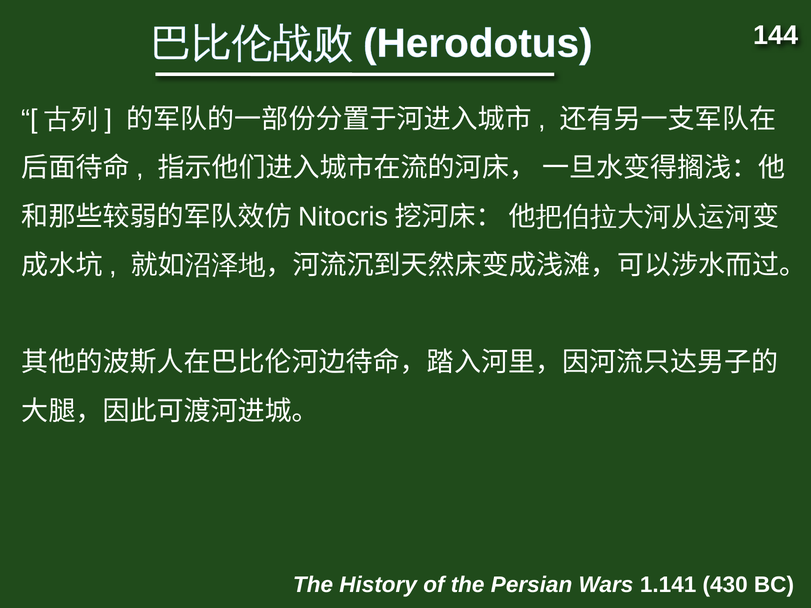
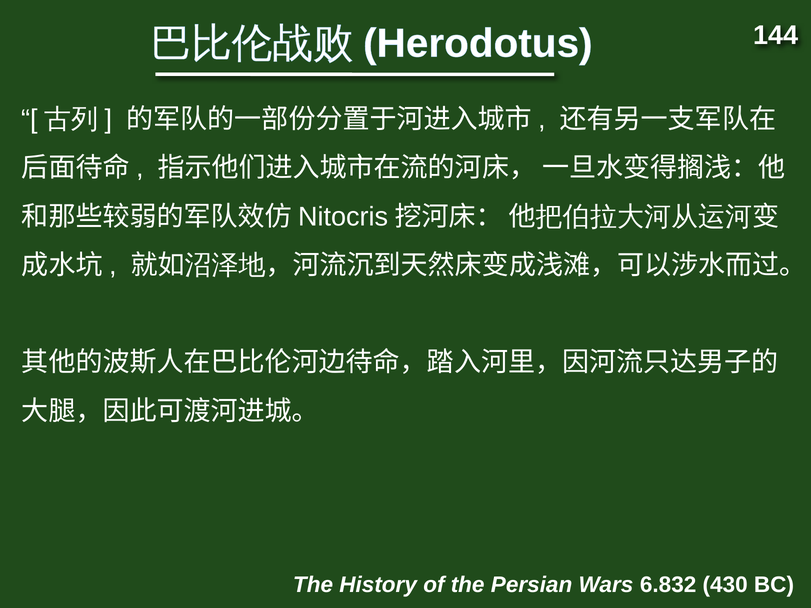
1.141: 1.141 -> 6.832
